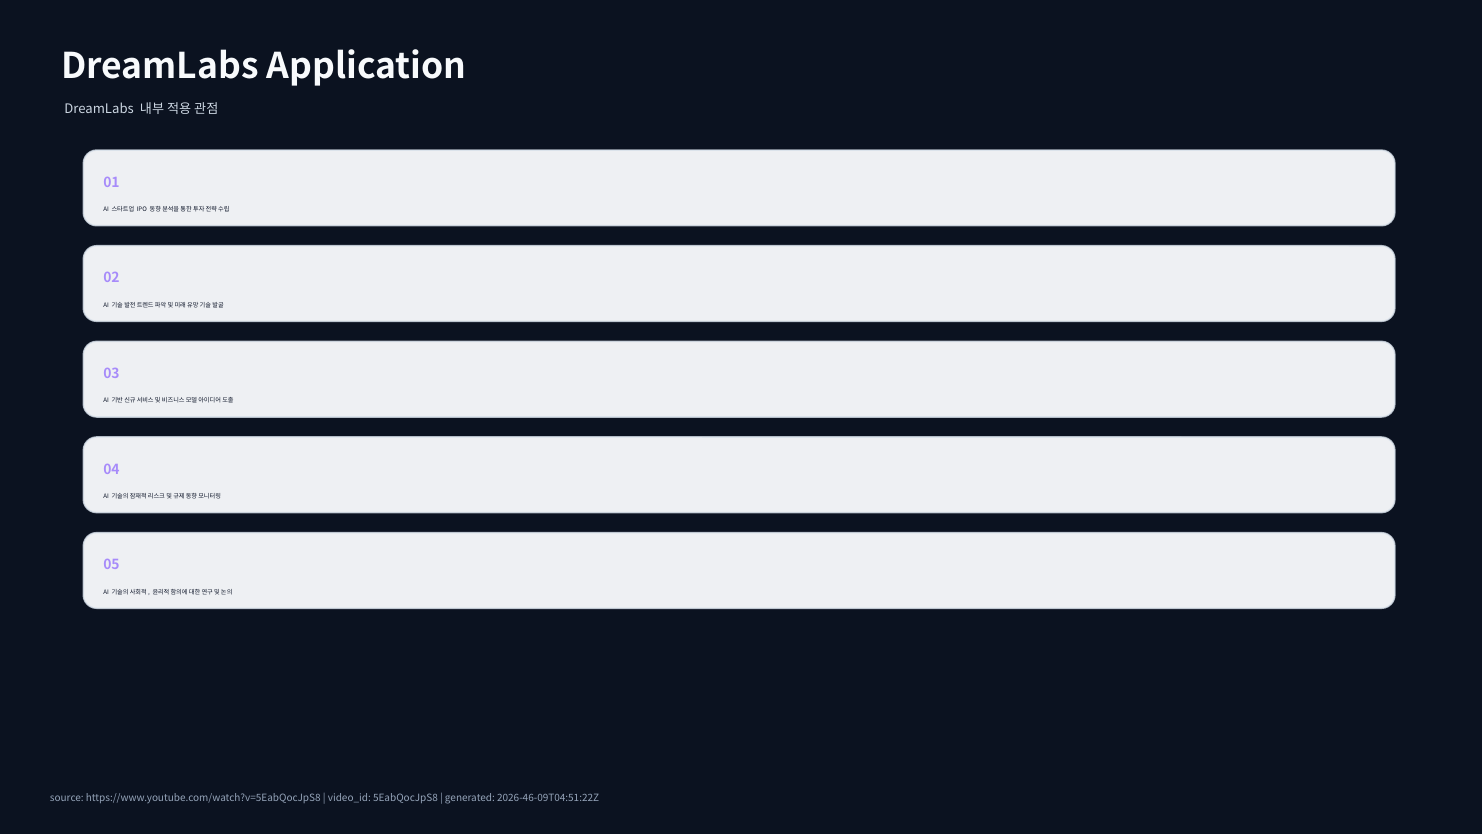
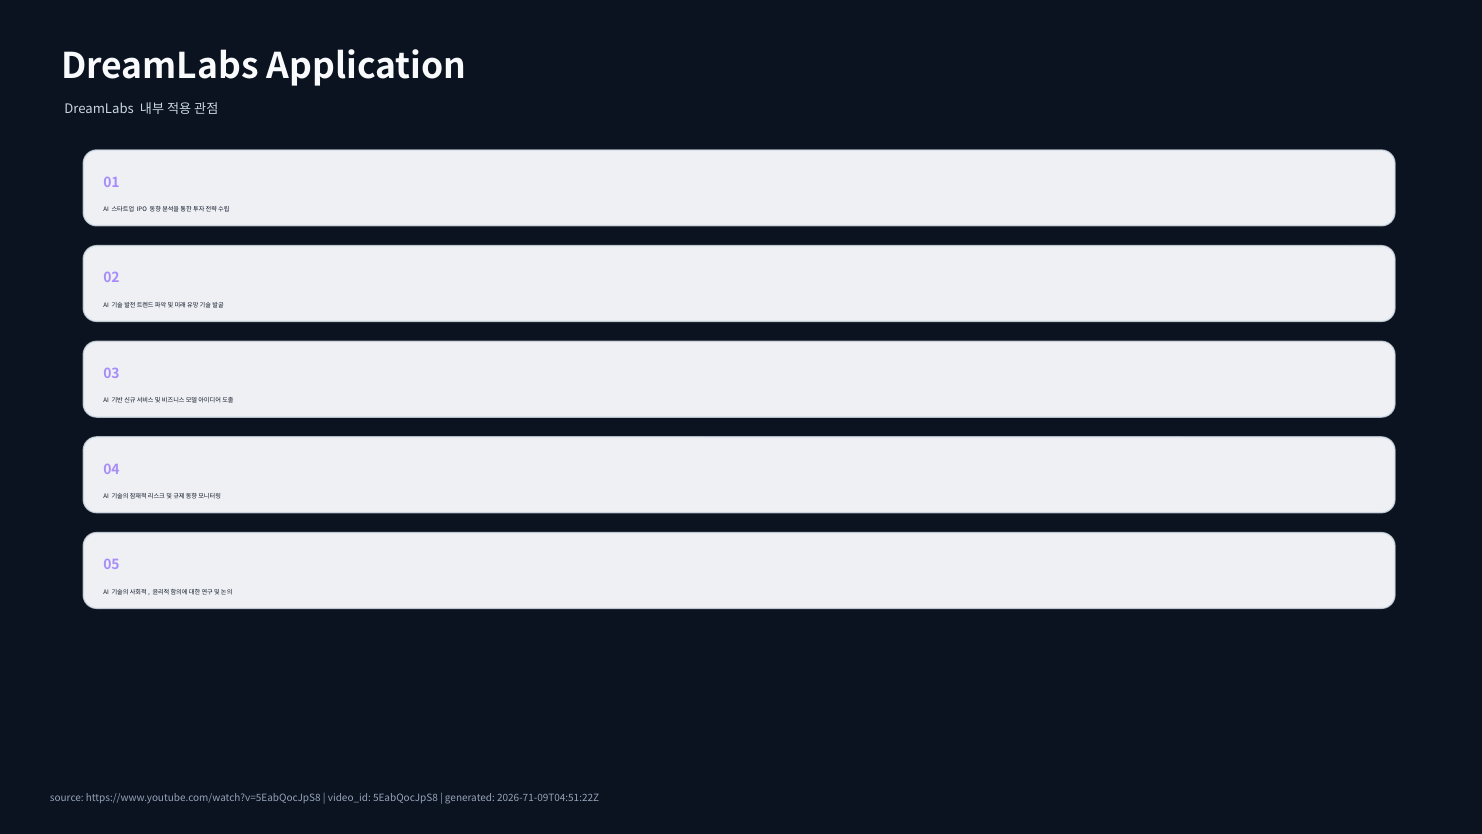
2026-46-09T04:51:22Z: 2026-46-09T04:51:22Z -> 2026-71-09T04:51:22Z
